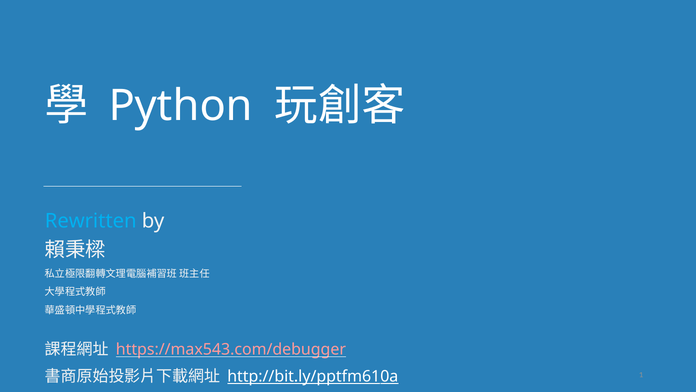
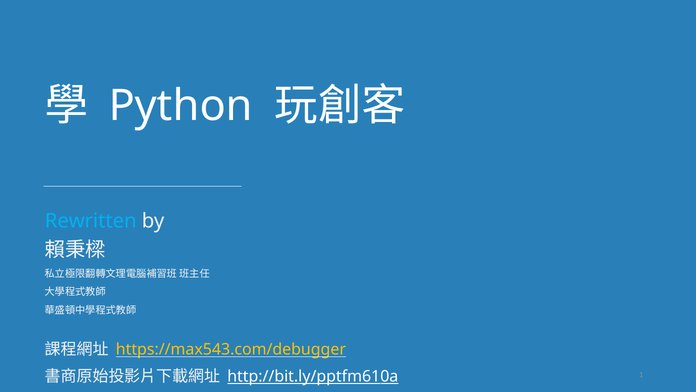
https://max543.com/debugger colour: pink -> yellow
